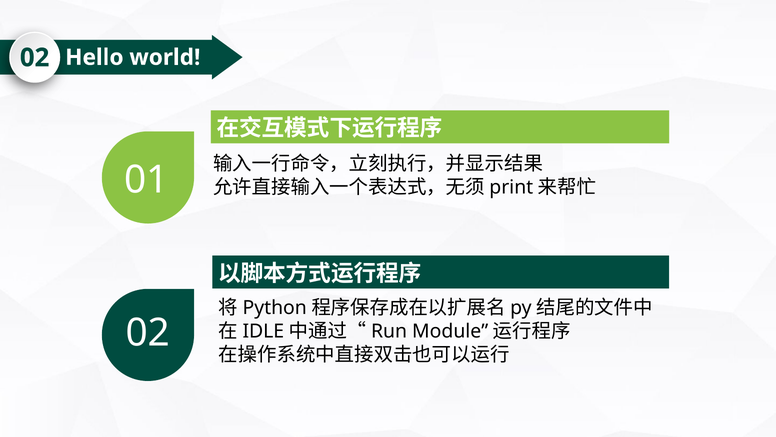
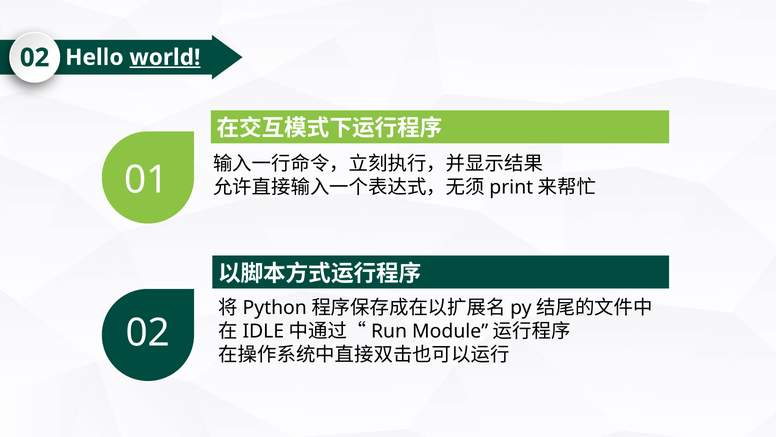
world underline: none -> present
